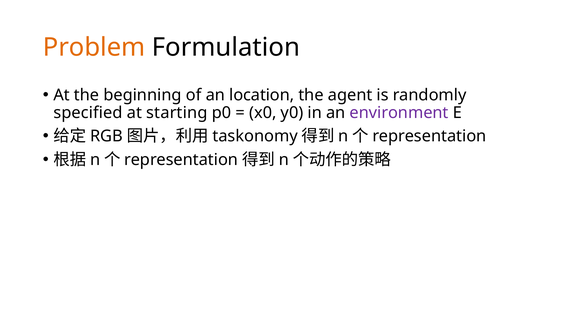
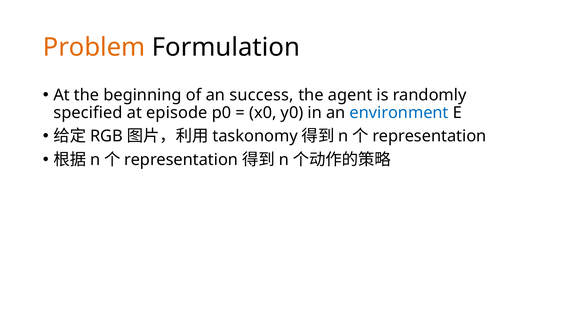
location: location -> success
starting: starting -> episode
environment colour: purple -> blue
